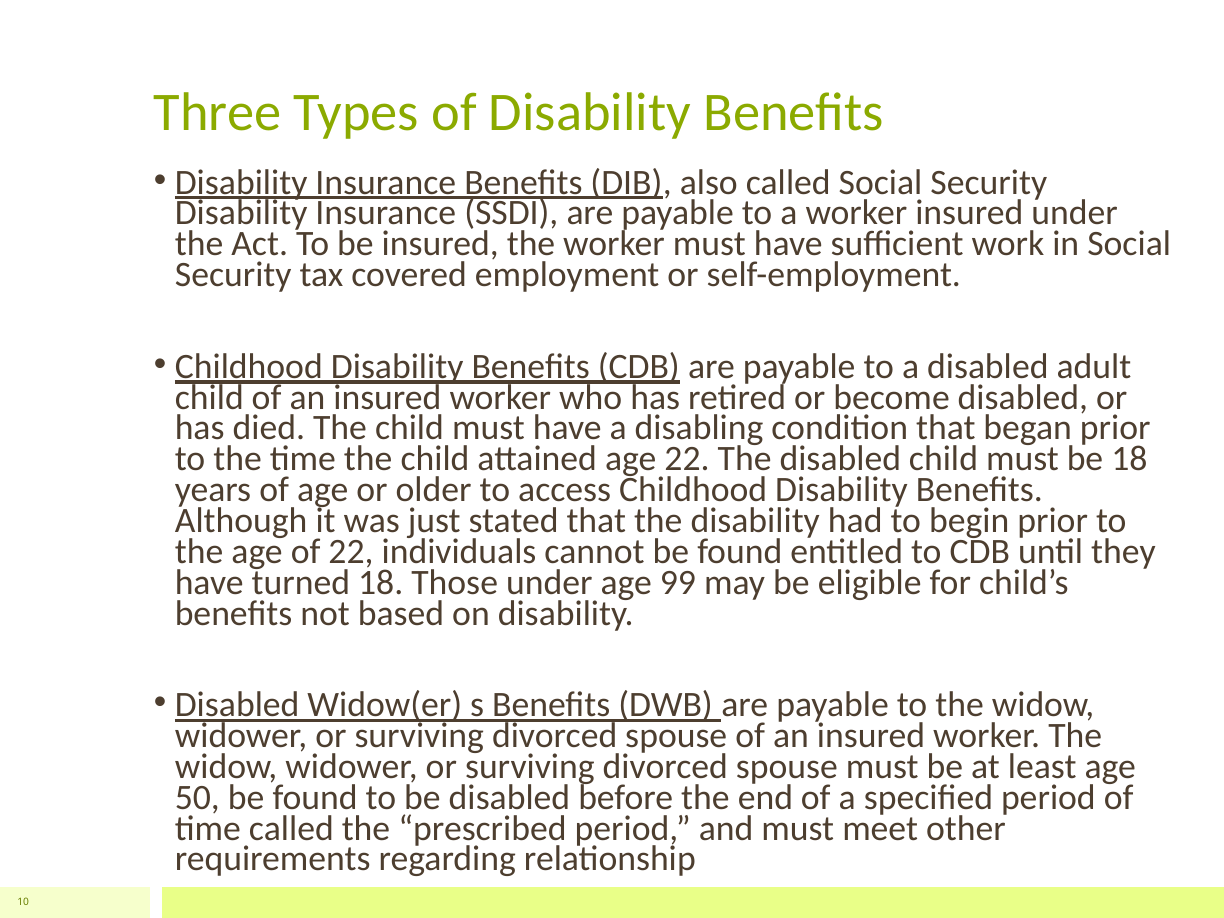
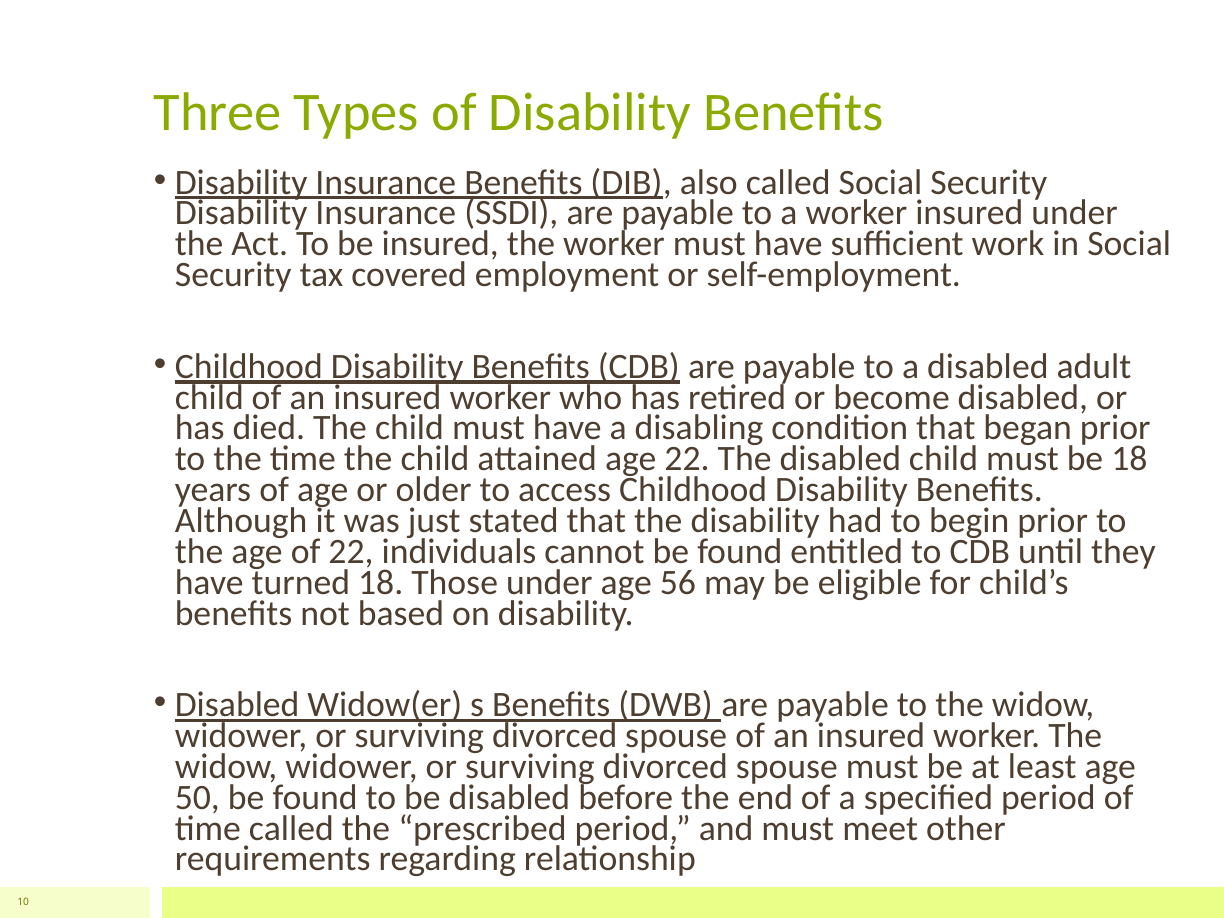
99: 99 -> 56
